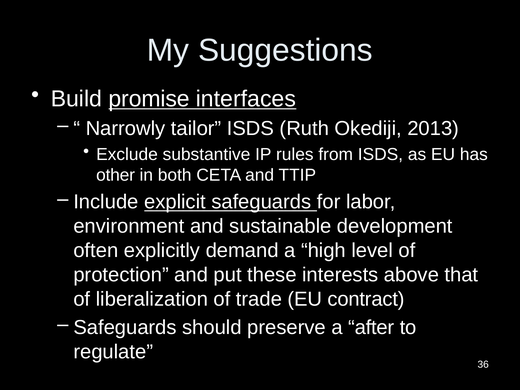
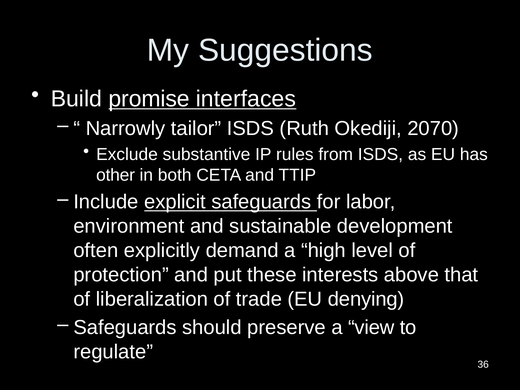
2013: 2013 -> 2070
contract: contract -> denying
after: after -> view
